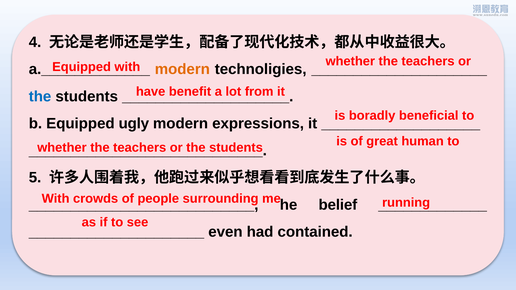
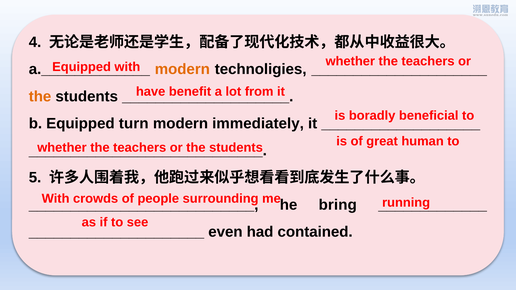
the at (40, 96) colour: blue -> orange
ugly: ugly -> turn
expressions: expressions -> immediately
belief: belief -> bring
